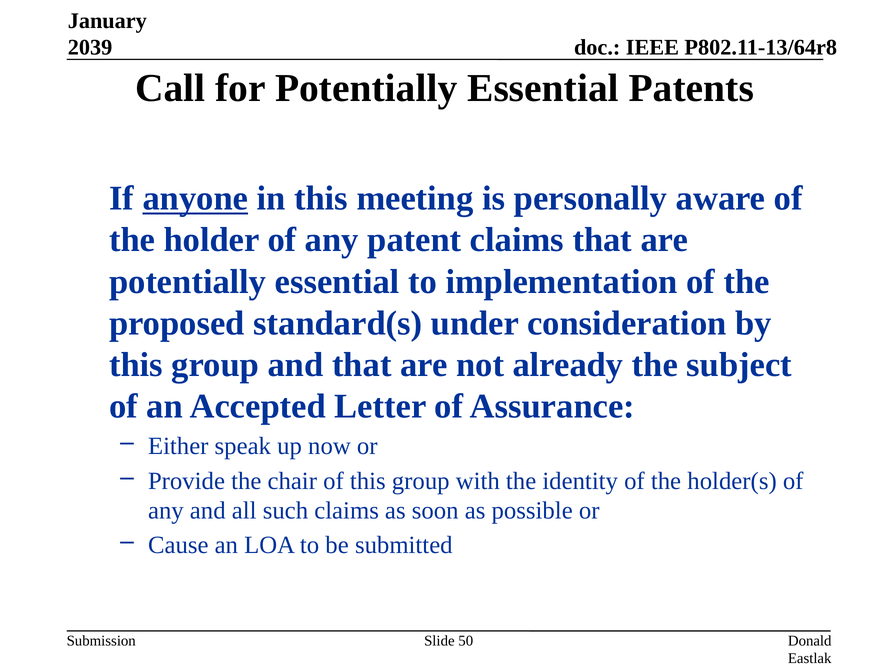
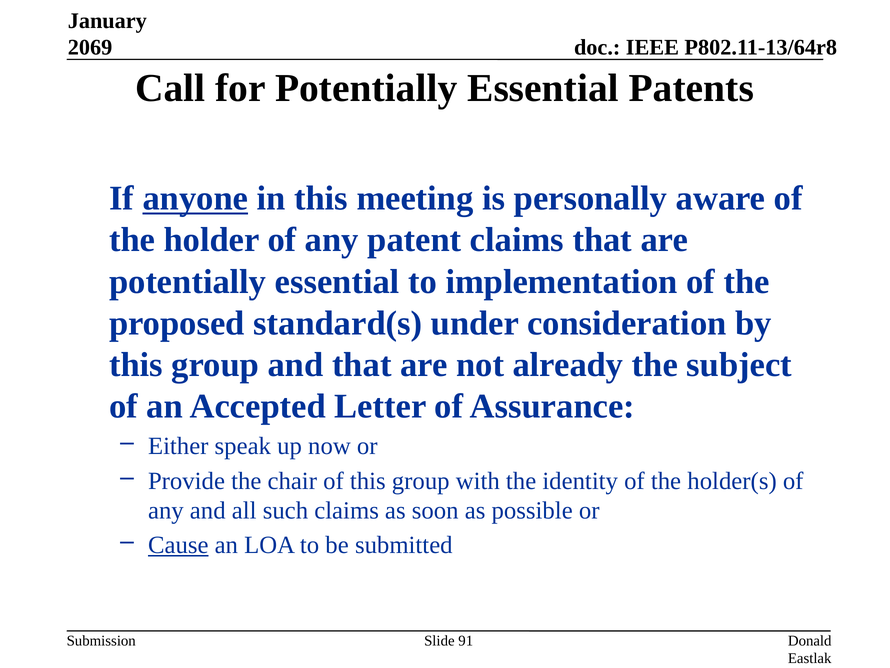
2039: 2039 -> 2069
Cause underline: none -> present
50: 50 -> 91
